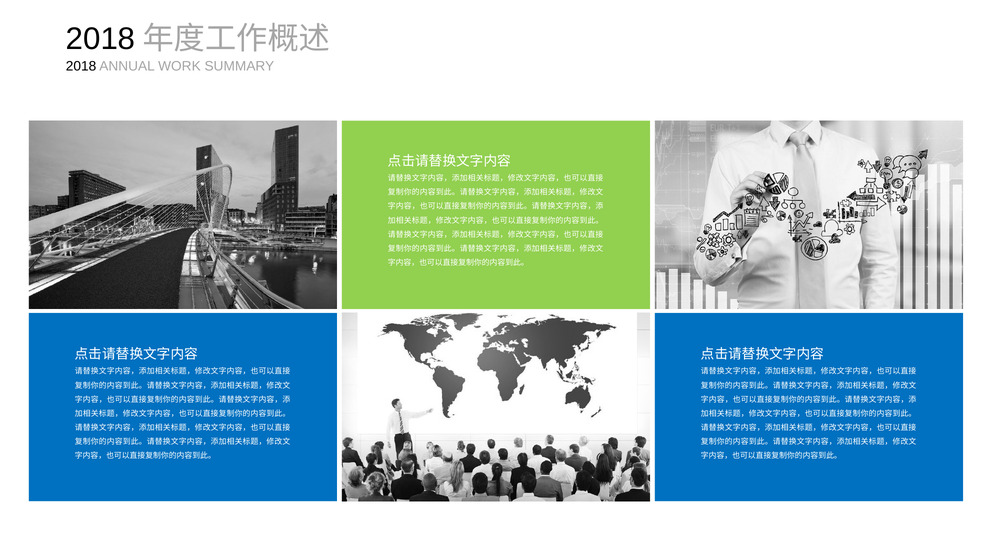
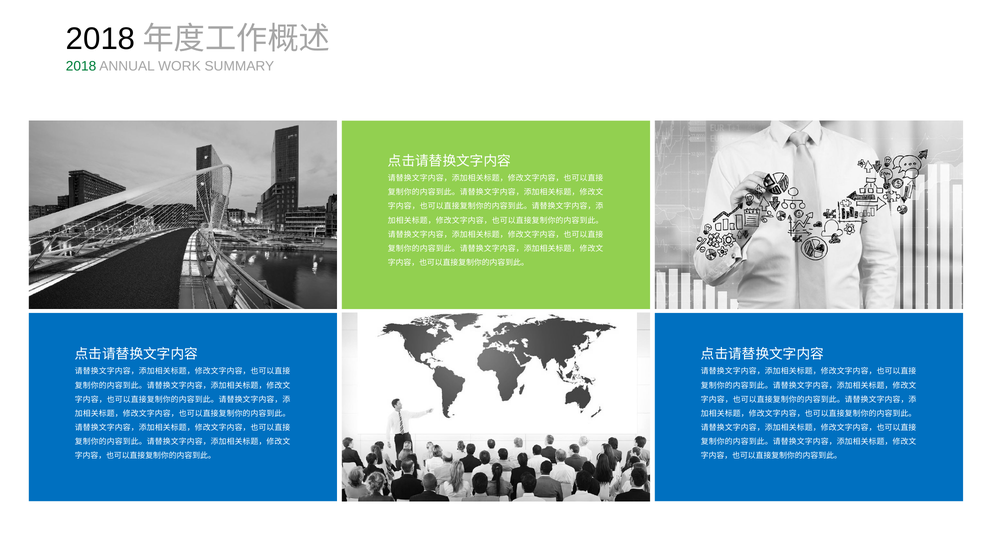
2018 at (81, 66) colour: black -> green
